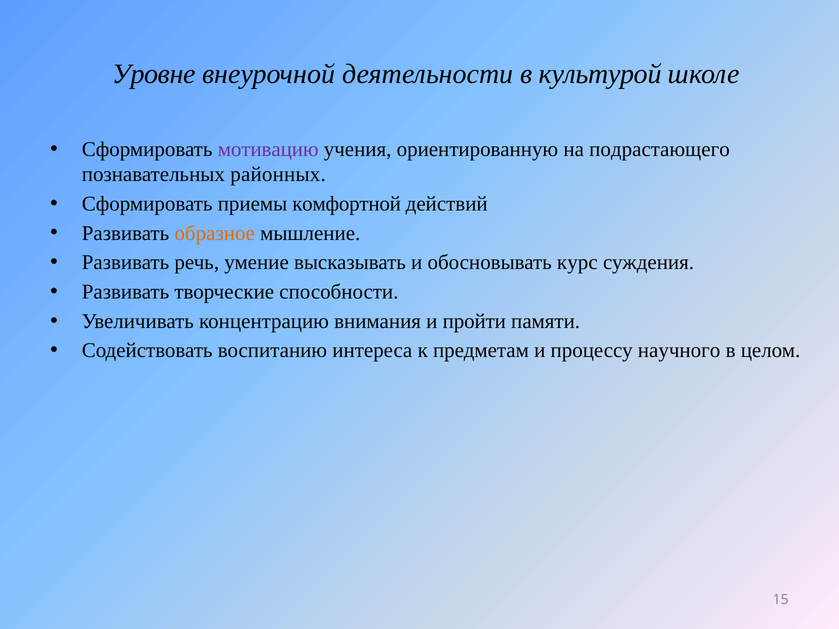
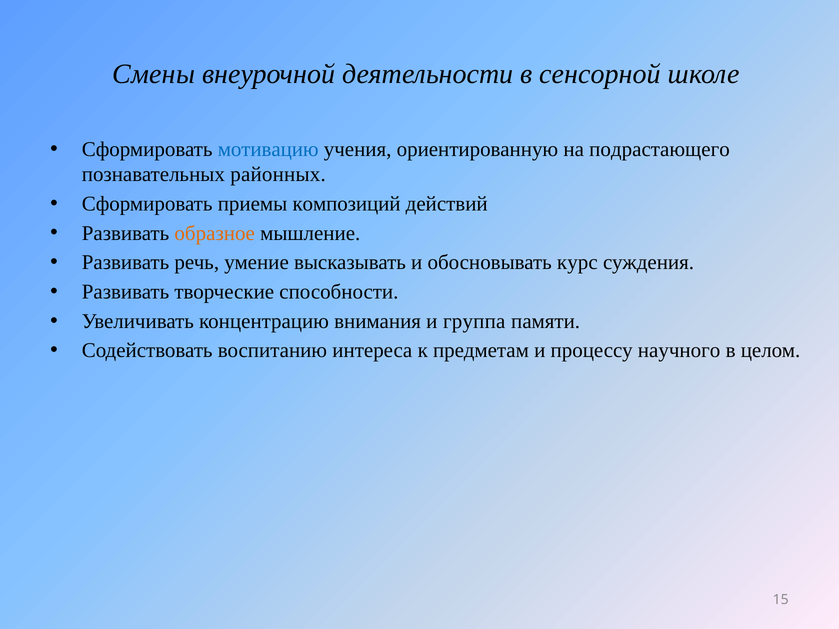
Уровне: Уровне -> Смены
культурой: культурой -> сенсорной
мотивацию colour: purple -> blue
комфортной: комфортной -> композиций
пройти: пройти -> группа
